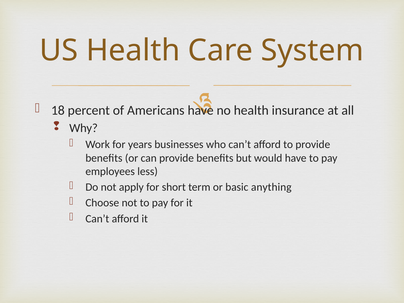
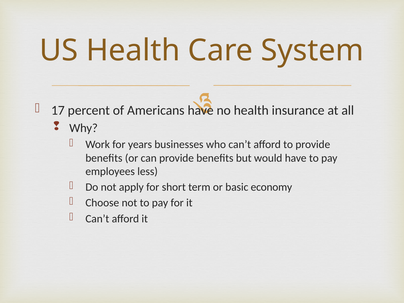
18: 18 -> 17
anything: anything -> economy
